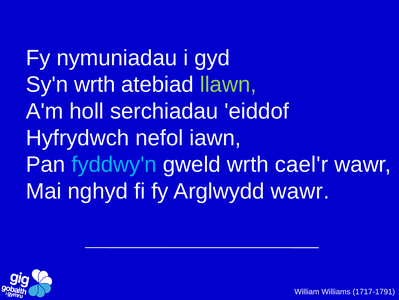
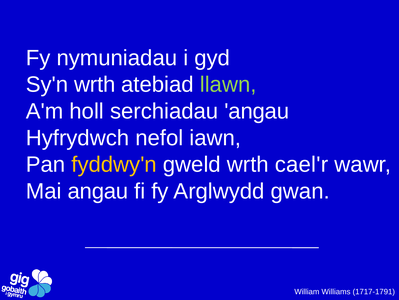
serchiadau eiddof: eiddof -> angau
fyddwy'n colour: light blue -> yellow
Mai nghyd: nghyd -> angau
Arglwydd wawr: wawr -> gwan
